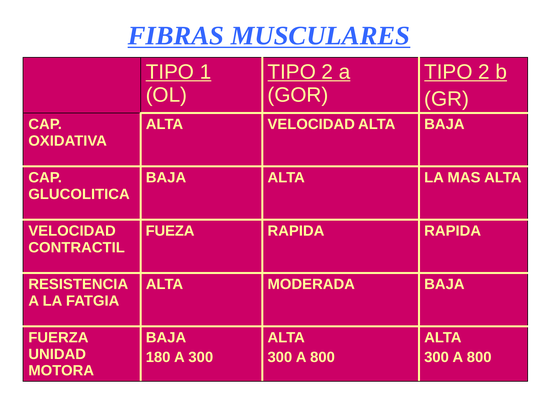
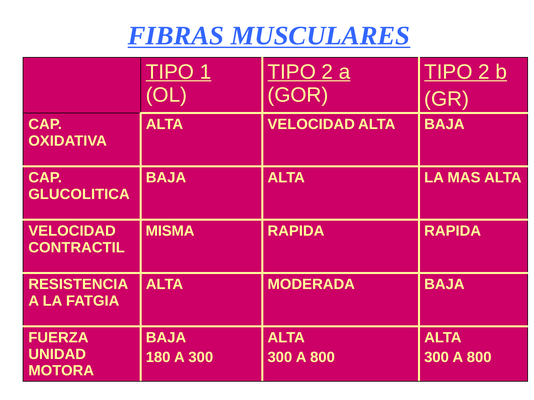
FUEZA: FUEZA -> MISMA
